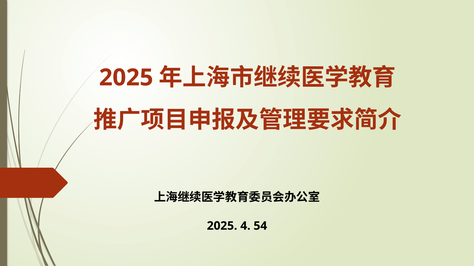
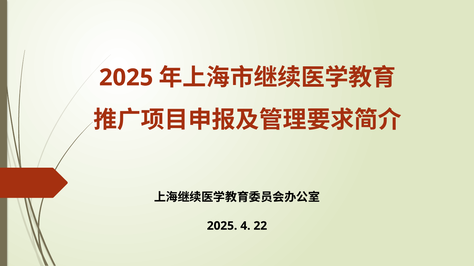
54: 54 -> 22
